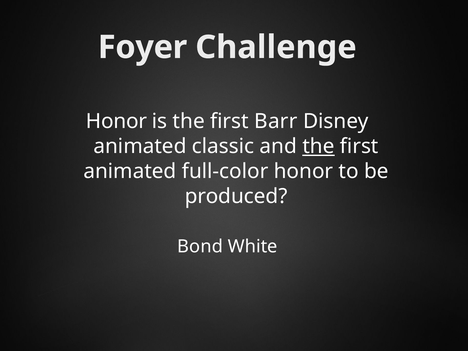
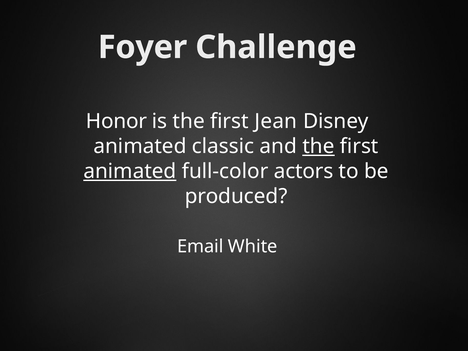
Barr: Barr -> Jean
animated at (130, 171) underline: none -> present
full-color honor: honor -> actors
Bond: Bond -> Email
